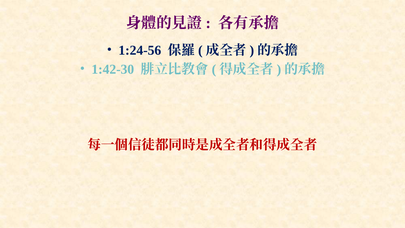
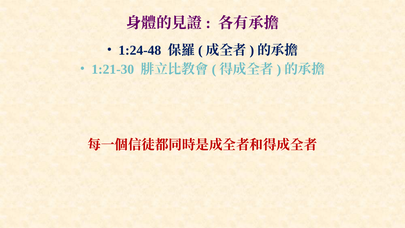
1:24-56: 1:24-56 -> 1:24-48
1:42-30: 1:42-30 -> 1:21-30
